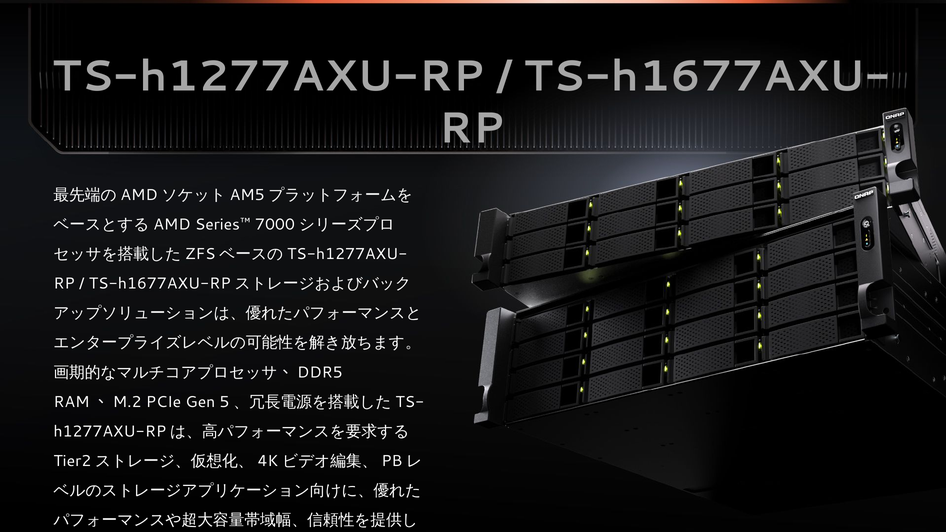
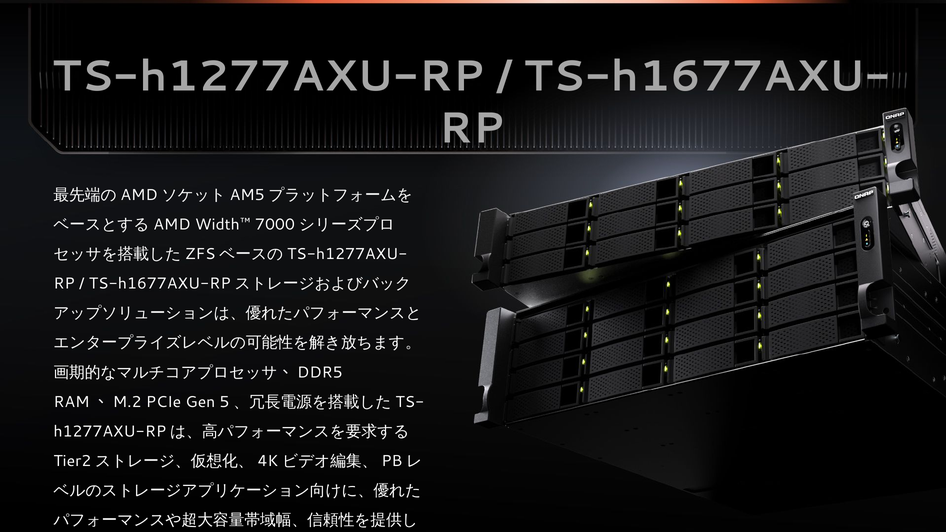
Series™: Series™ -> Width™
